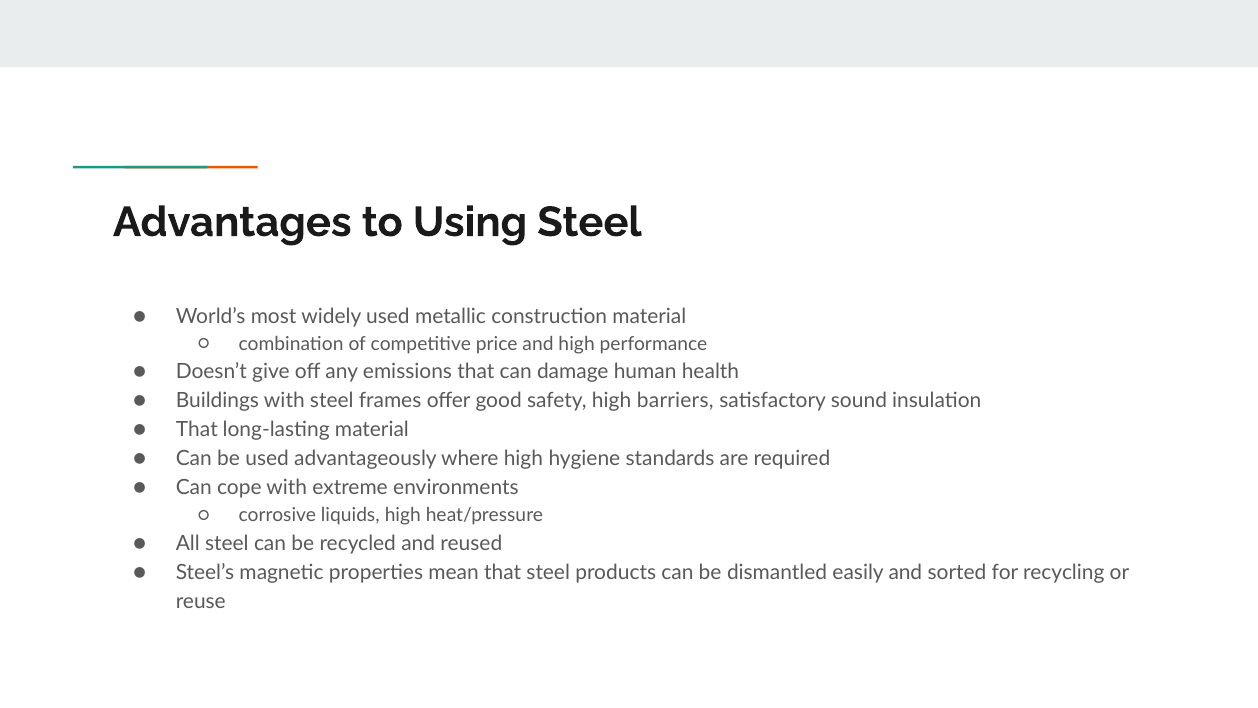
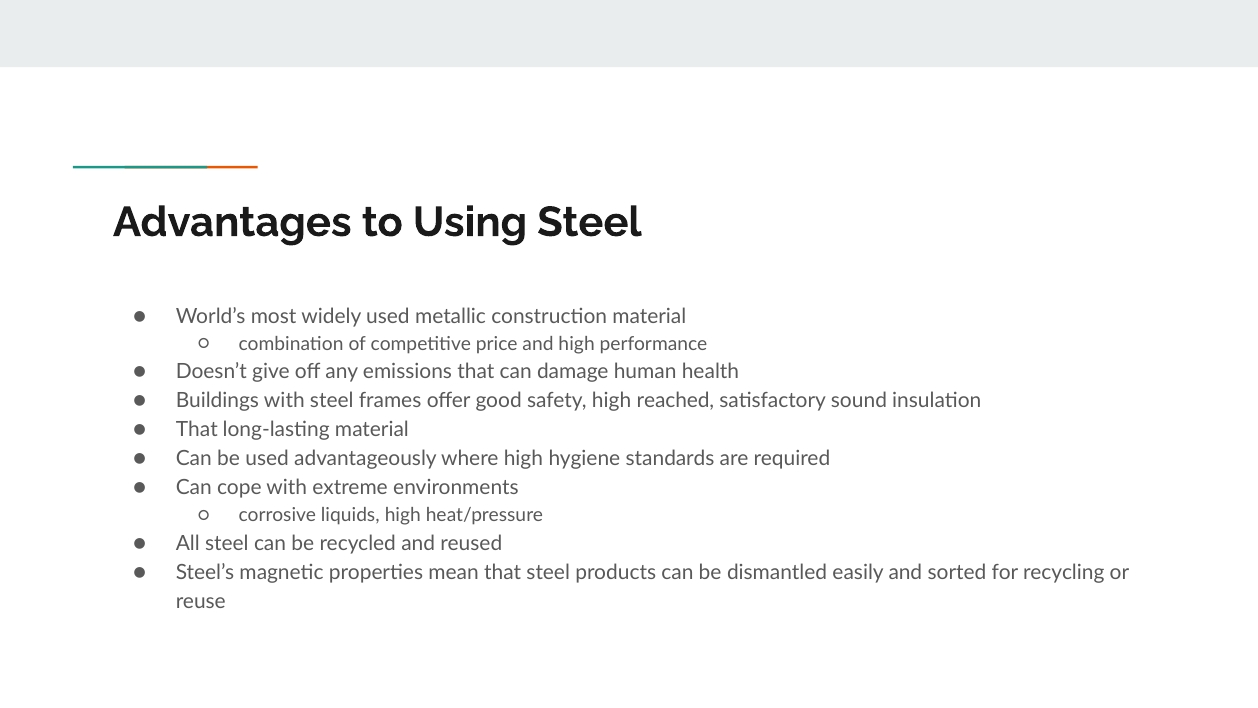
barriers: barriers -> reached
